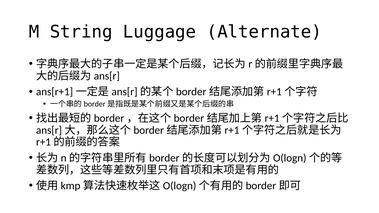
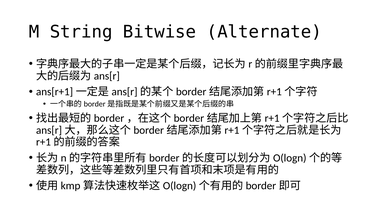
Luggage: Luggage -> Bitwise
